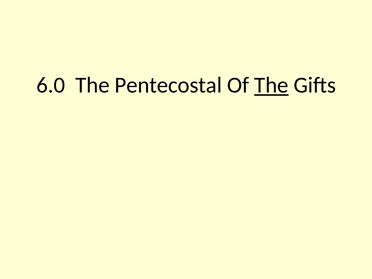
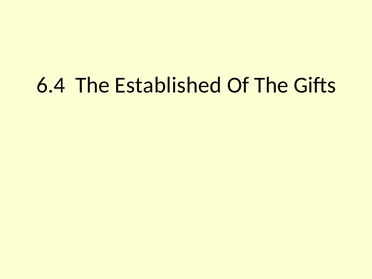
6.0: 6.0 -> 6.4
Pentecostal: Pentecostal -> Established
The at (271, 85) underline: present -> none
